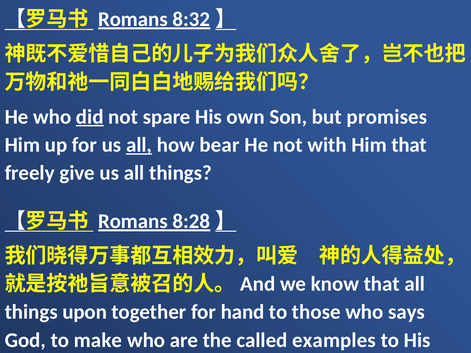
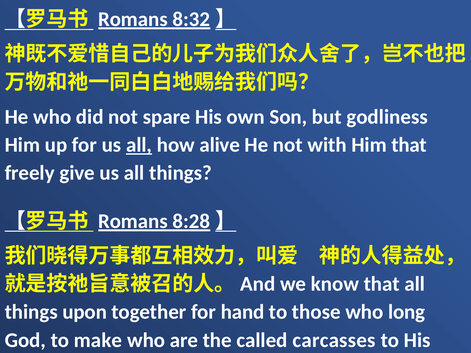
did underline: present -> none
promises: promises -> godliness
bear: bear -> alive
says: says -> long
examples: examples -> carcasses
